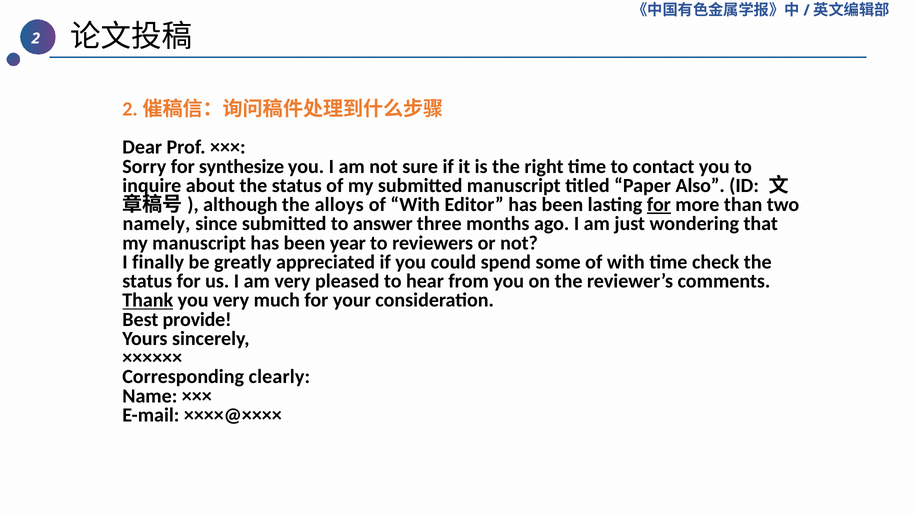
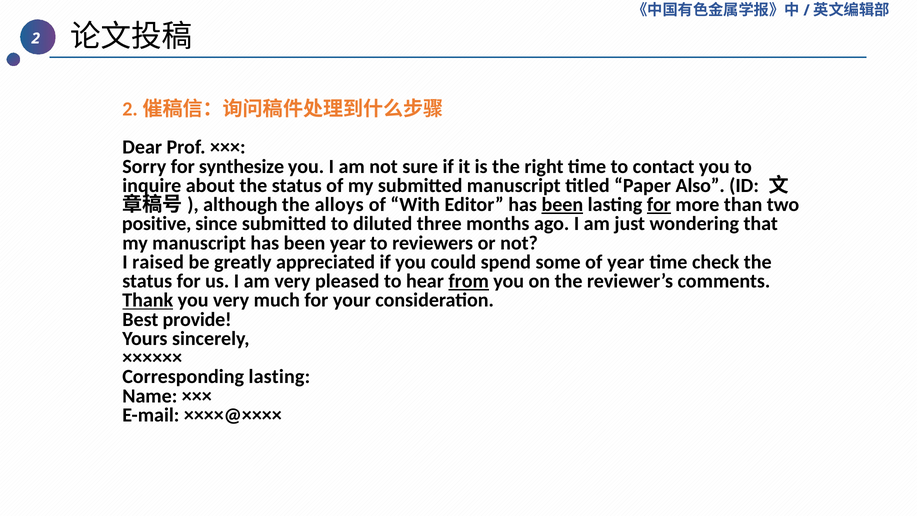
been at (562, 205) underline: none -> present
namely: namely -> positive
answer: answer -> diluted
finally: finally -> raised
some of with: with -> year
from underline: none -> present
Corresponding clearly: clearly -> lasting
